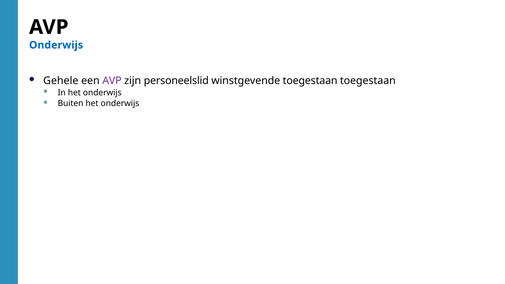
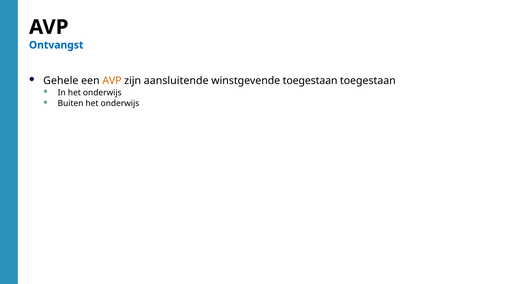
Onderwijs at (56, 45): Onderwijs -> Ontvangst
AVP at (112, 81) colour: purple -> orange
personeelslid: personeelslid -> aansluitende
